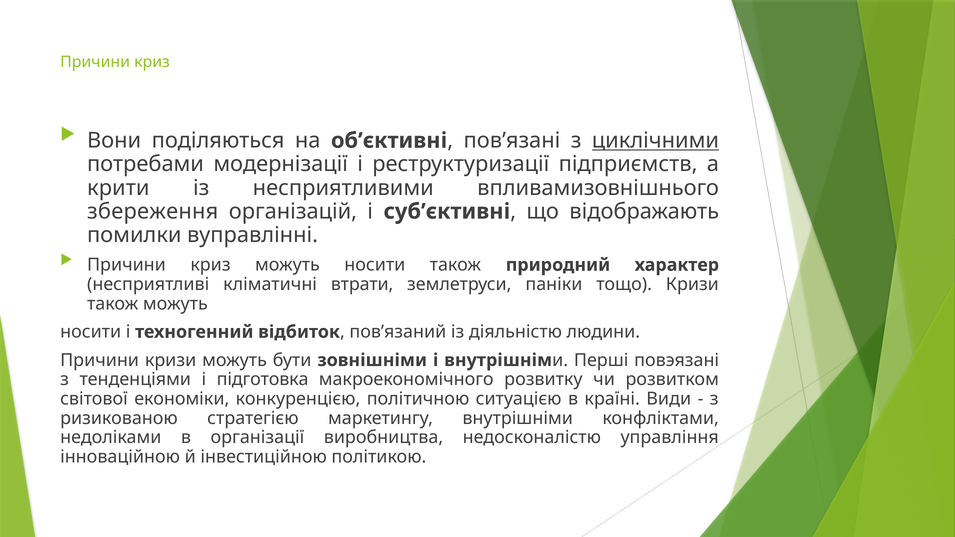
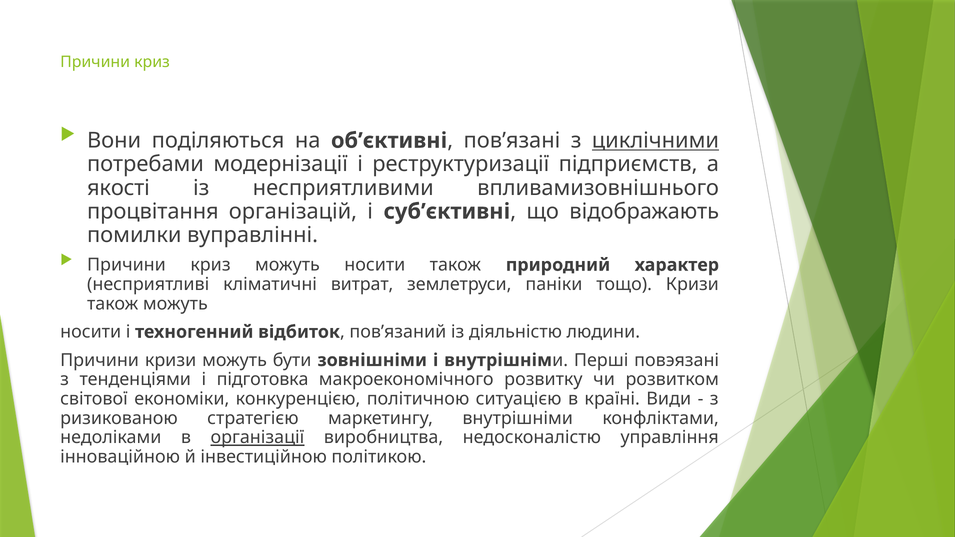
крити: крити -> якості
збереження: збереження -> процвітання
втрати: втрати -> витрат
організації underline: none -> present
